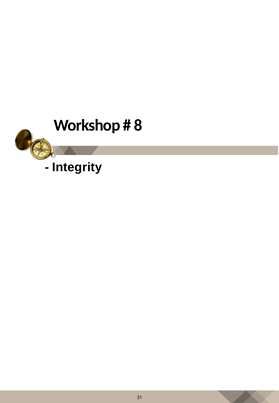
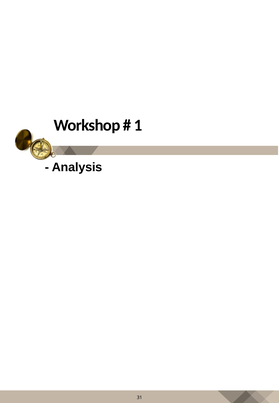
8: 8 -> 1
Integrity: Integrity -> Analysis
